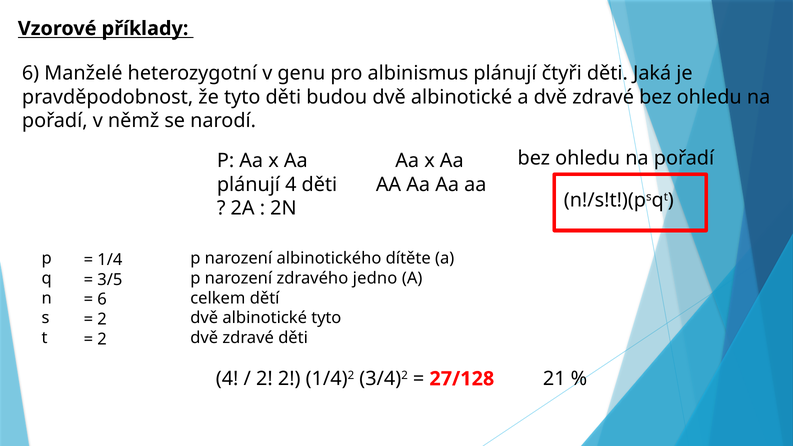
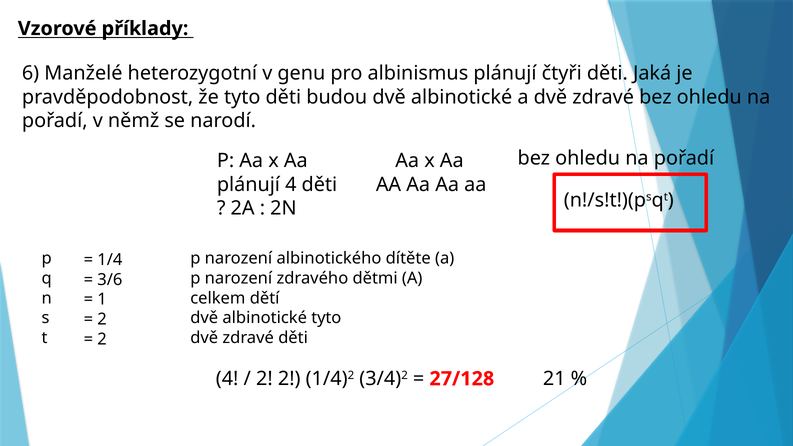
jedno: jedno -> dětmi
3/5: 3/5 -> 3/6
6 at (102, 299): 6 -> 1
